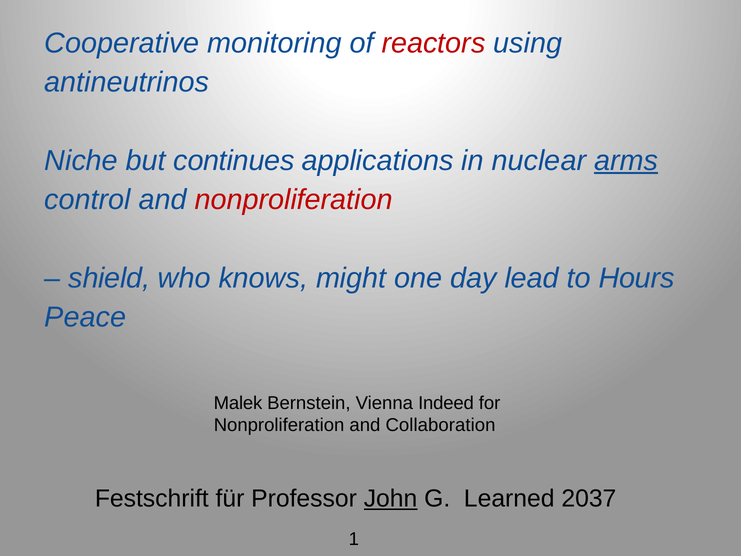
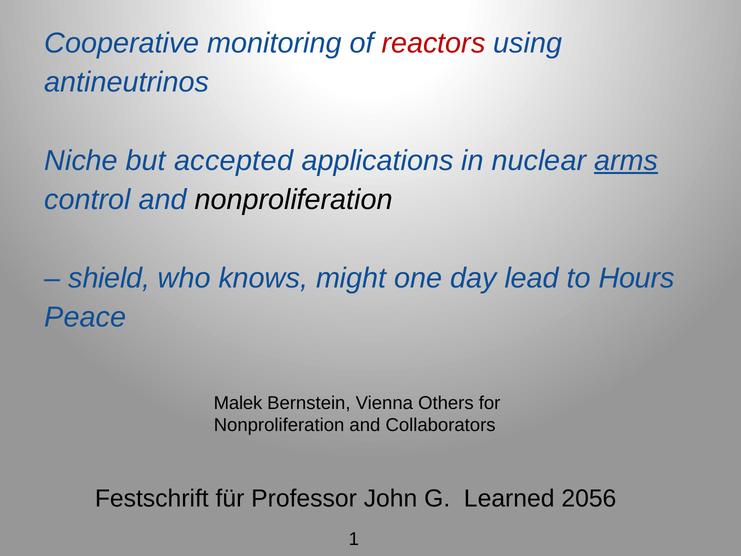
continues: continues -> accepted
nonproliferation at (294, 200) colour: red -> black
Indeed: Indeed -> Others
Collaboration: Collaboration -> Collaborators
John underline: present -> none
2037: 2037 -> 2056
